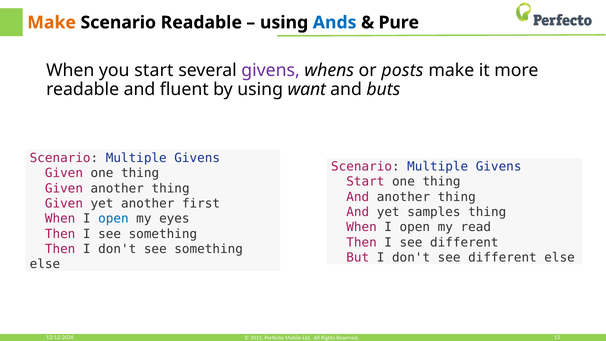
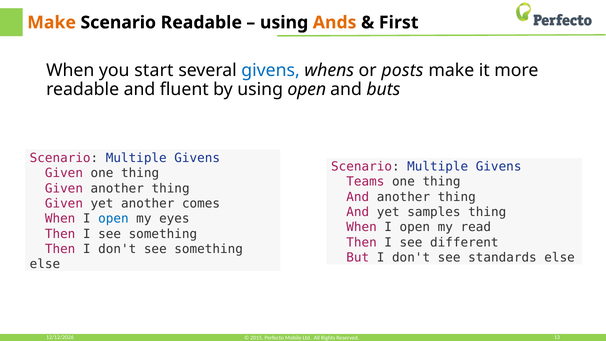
Ands colour: blue -> orange
Pure: Pure -> First
givens at (271, 70) colour: purple -> blue
using want: want -> open
Start at (365, 182): Start -> Teams
first: first -> comes
don't see different: different -> standards
